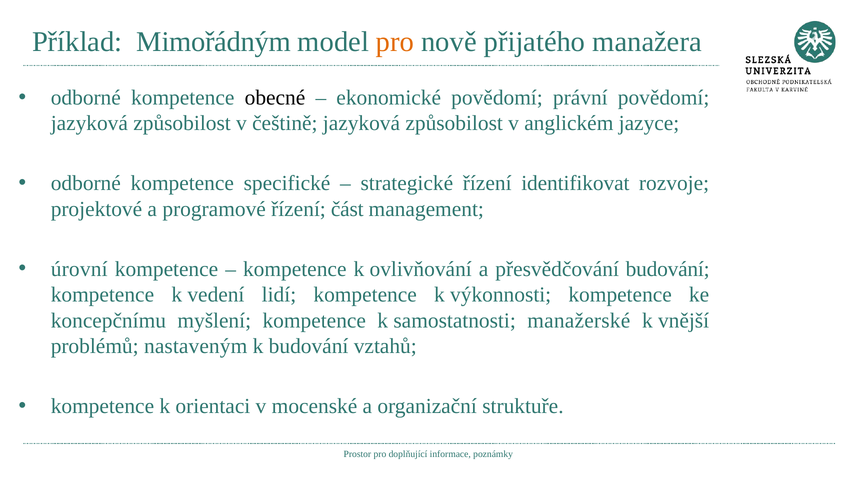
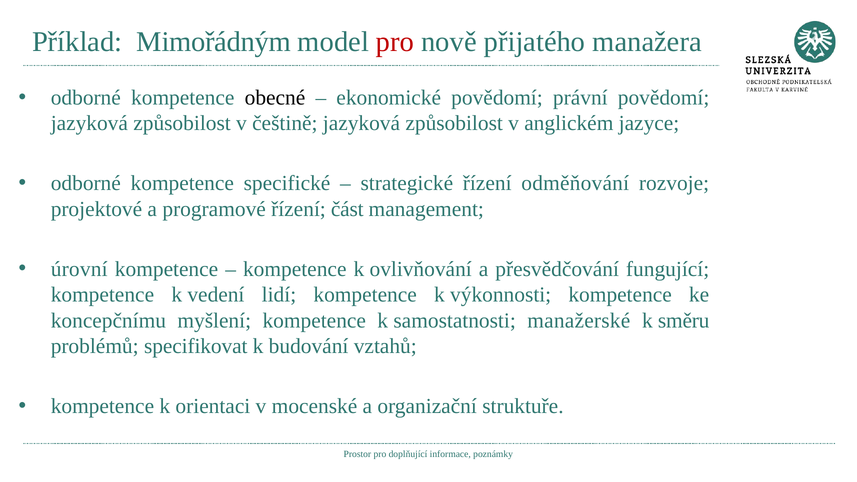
pro at (395, 42) colour: orange -> red
identifikovat: identifikovat -> odměňování
přesvědčování budování: budování -> fungující
vnější: vnější -> směru
nastaveným: nastaveným -> specifikovat
